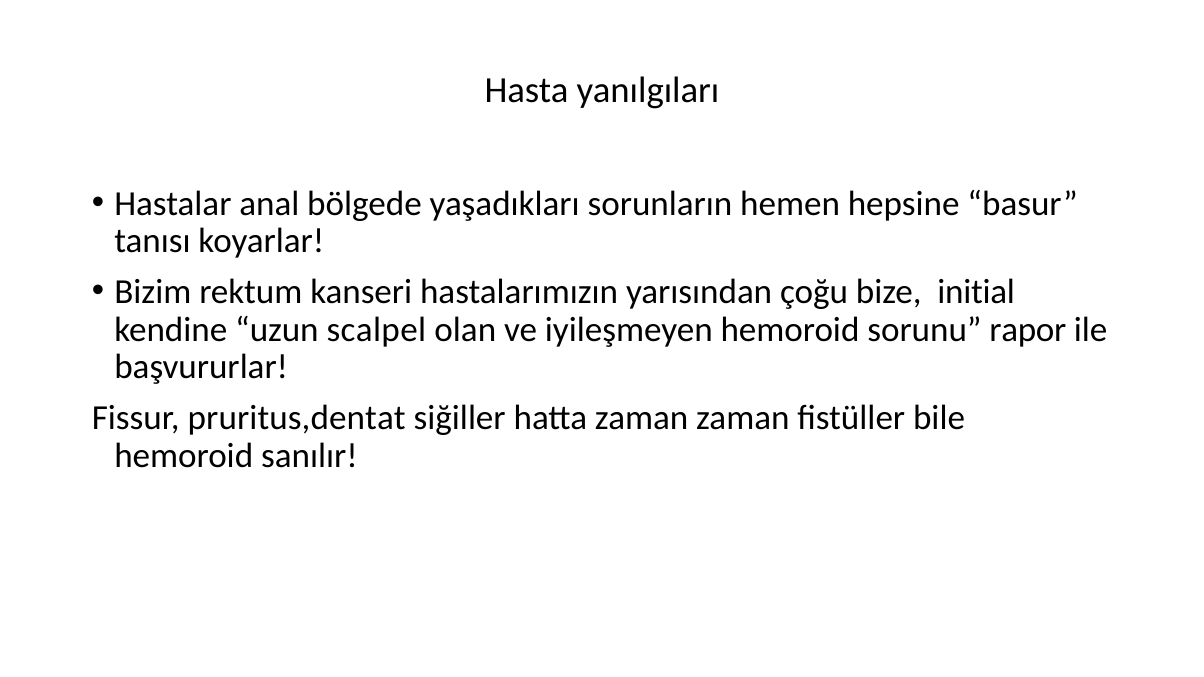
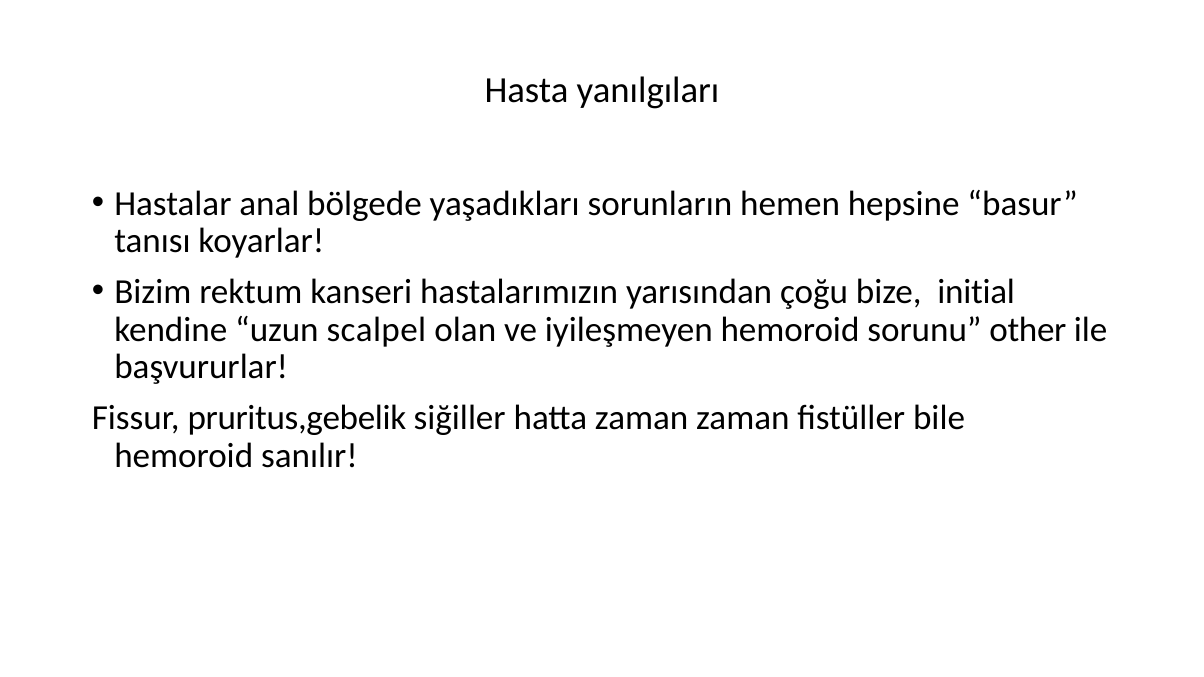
rapor: rapor -> other
pruritus,dentat: pruritus,dentat -> pruritus,gebelik
